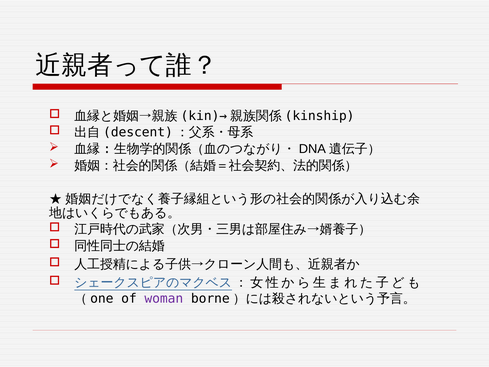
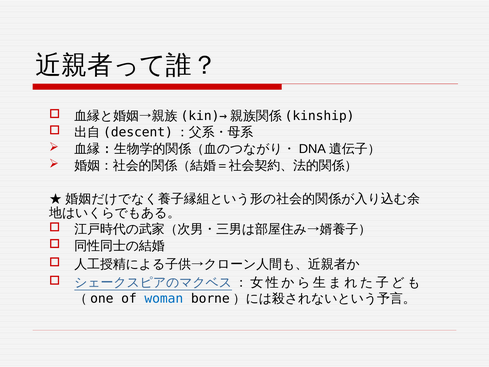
woman colour: purple -> blue
